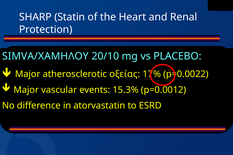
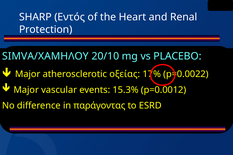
Statin: Statin -> Εντός
atorvastatin: atorvastatin -> παράγοντας
